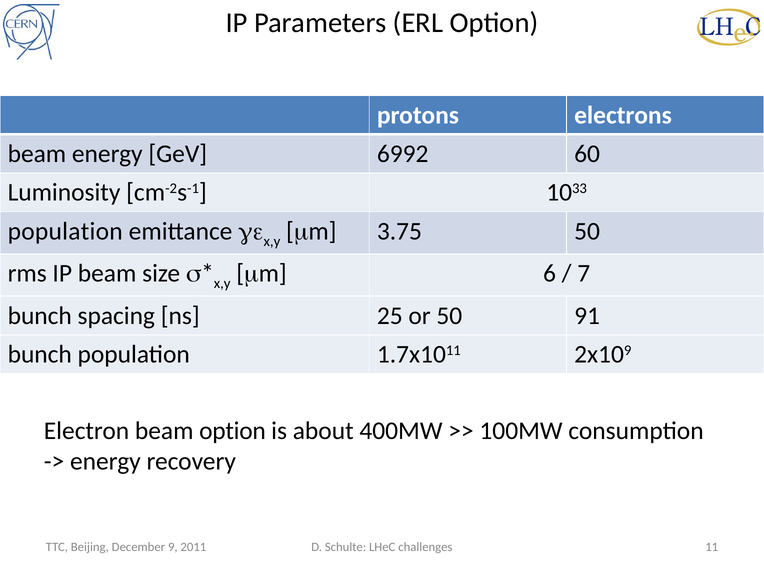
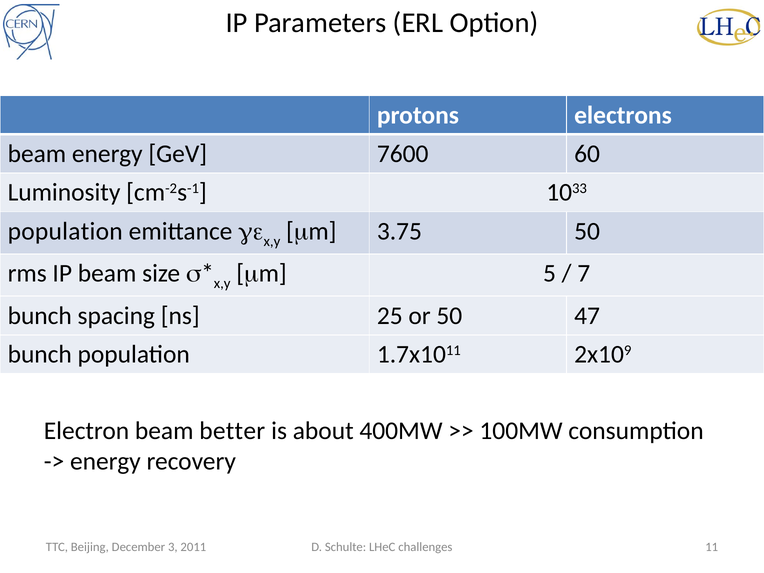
6992: 6992 -> 7600
6: 6 -> 5
91: 91 -> 47
beam option: option -> better
9: 9 -> 3
